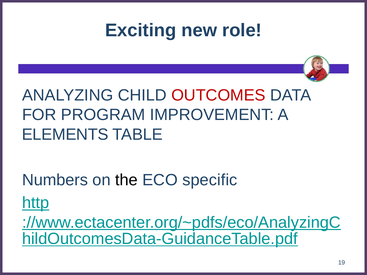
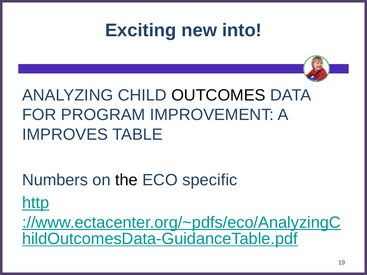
role: role -> into
OUTCOMES colour: red -> black
ELEMENTS: ELEMENTS -> IMPROVES
